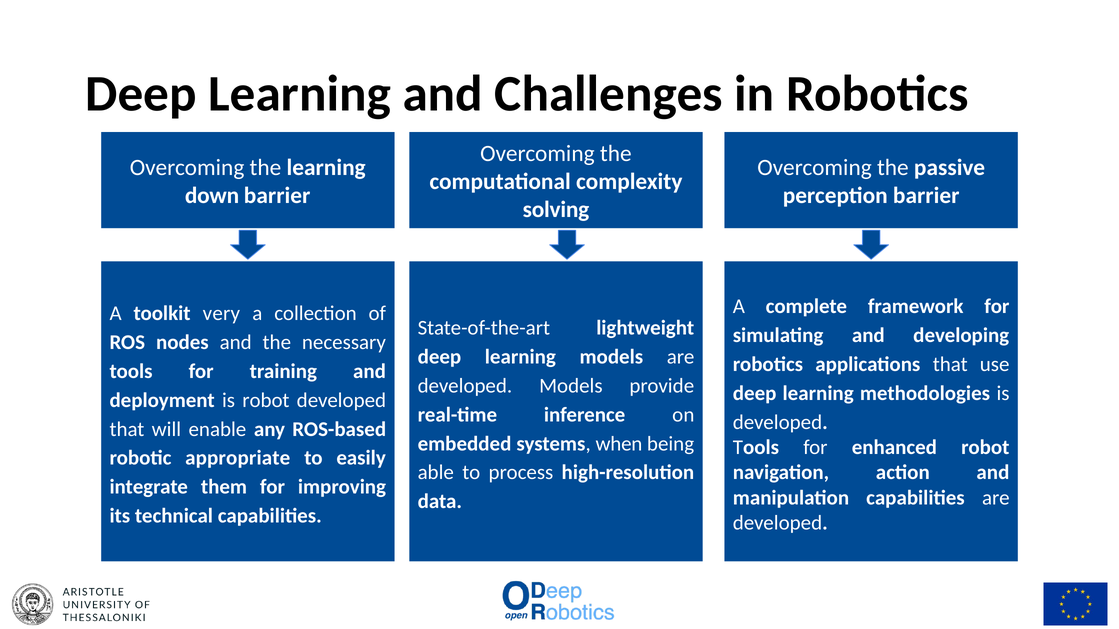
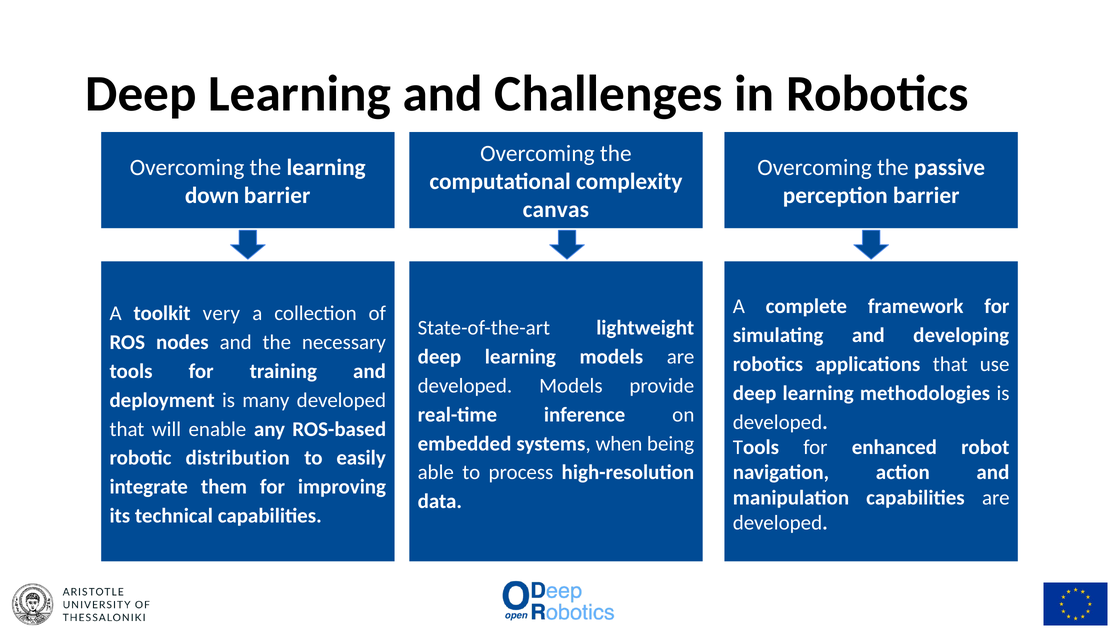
solving: solving -> canvas
is robot: robot -> many
appropriate: appropriate -> distribution
